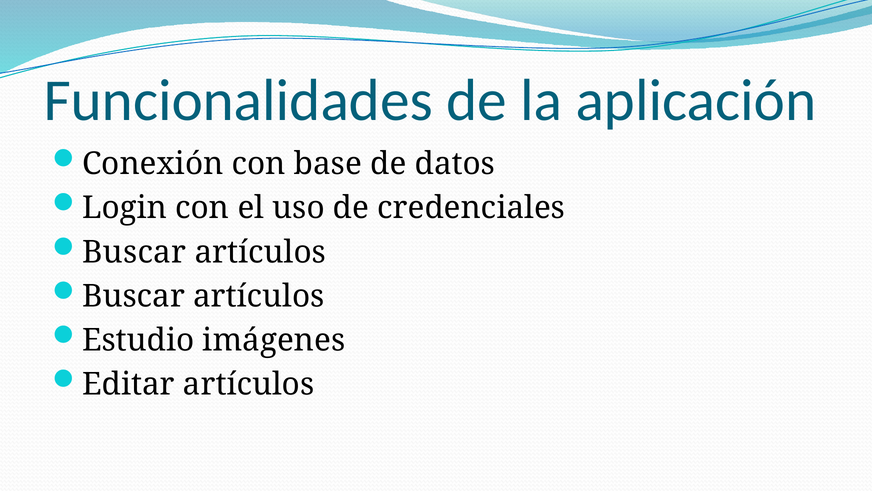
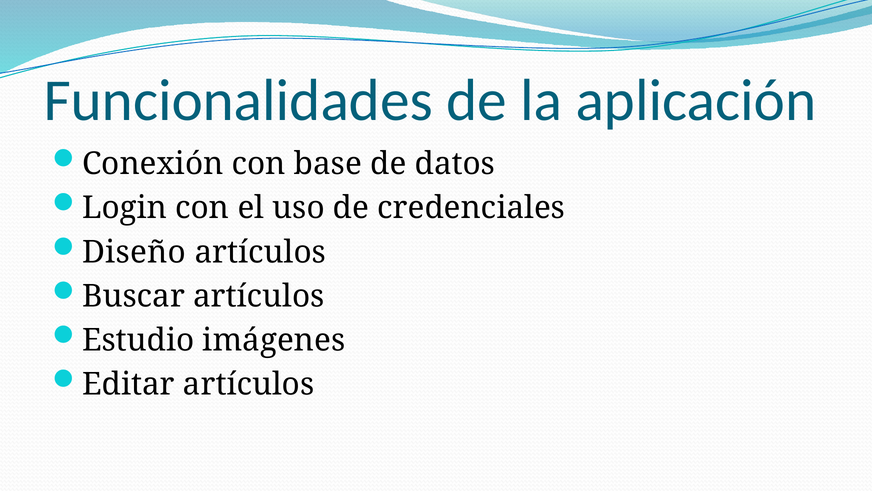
Buscar at (134, 252): Buscar -> Diseño
